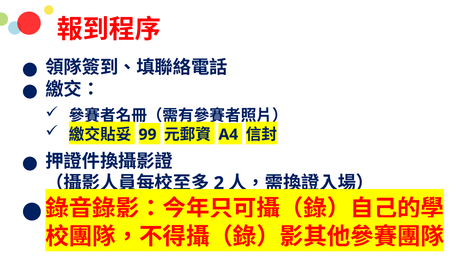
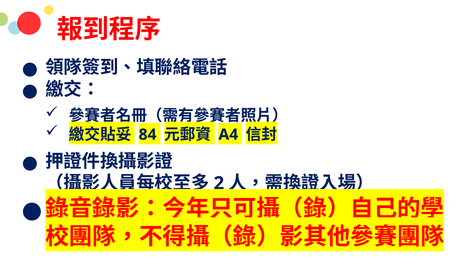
99: 99 -> 84
